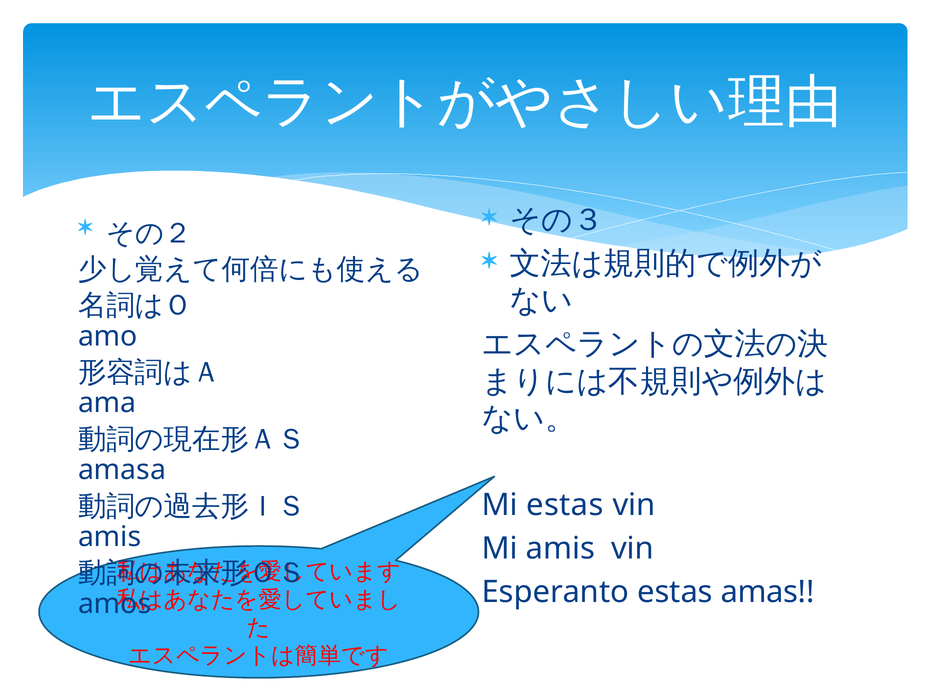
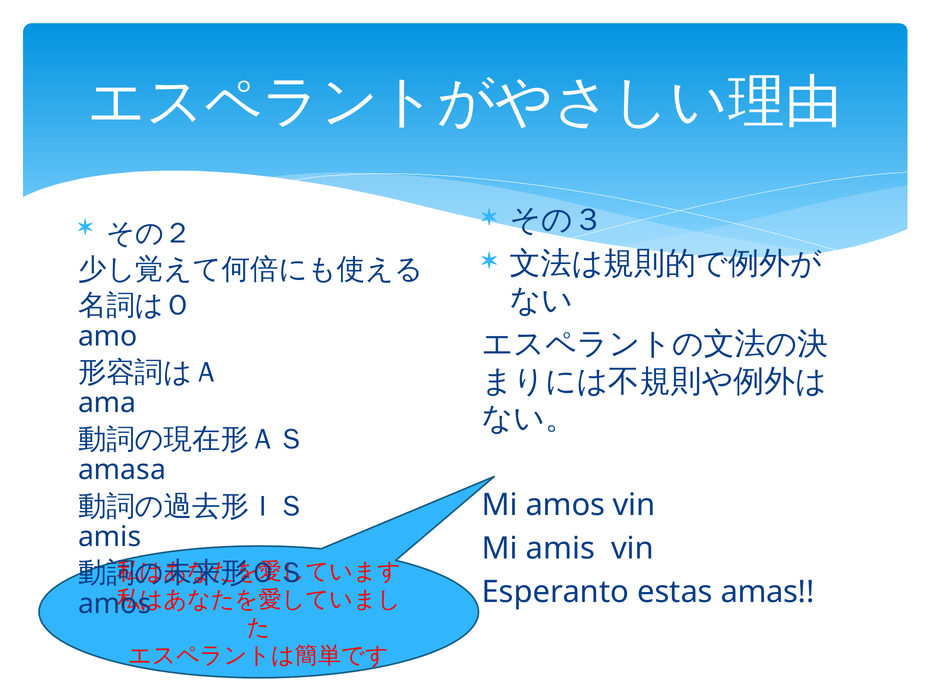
Mi estas: estas -> amos
